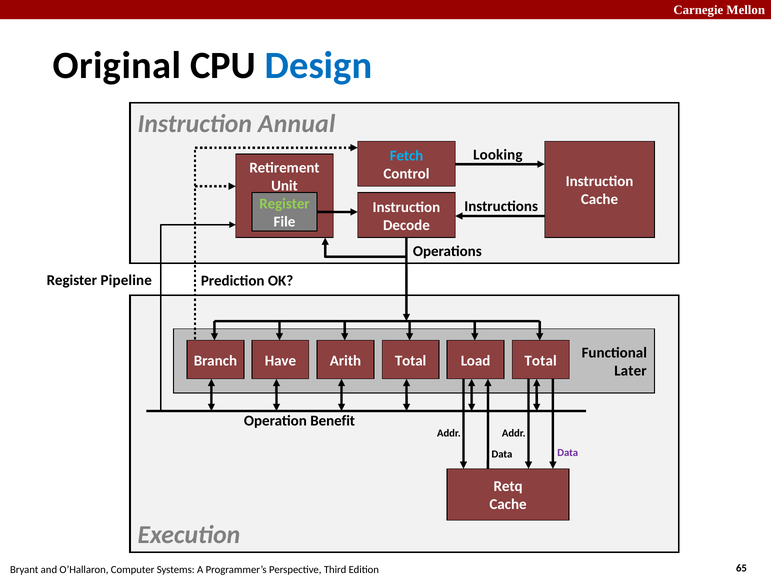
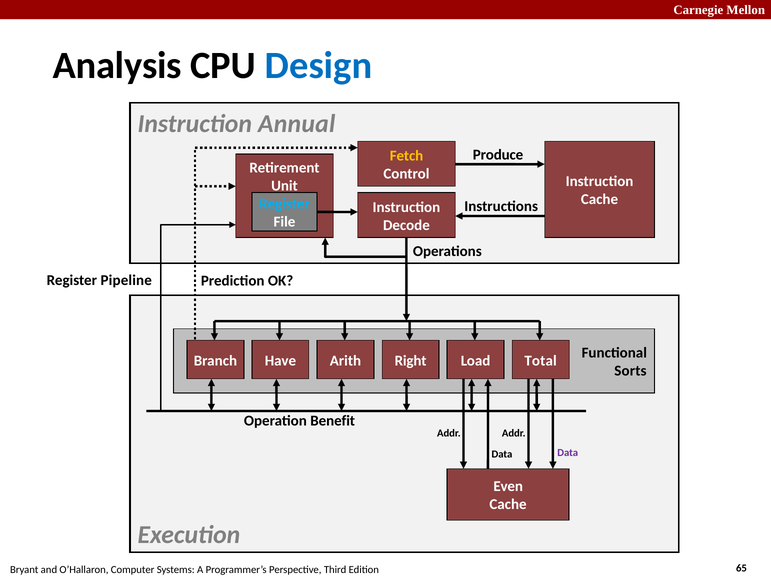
Original: Original -> Analysis
Looking: Looking -> Produce
Fetch colour: light blue -> yellow
Register at (285, 204) colour: light green -> light blue
Arith Total: Total -> Right
Later: Later -> Sorts
Retq: Retq -> Even
